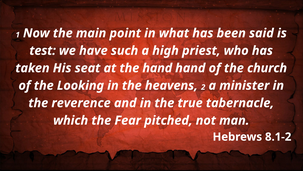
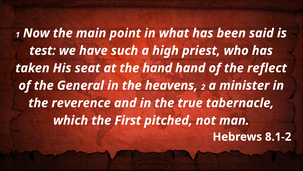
church: church -> reflect
Looking: Looking -> General
Fear: Fear -> First
